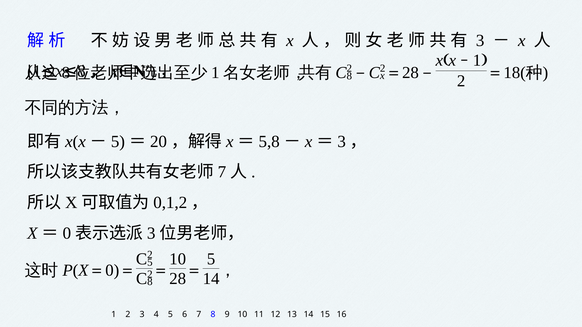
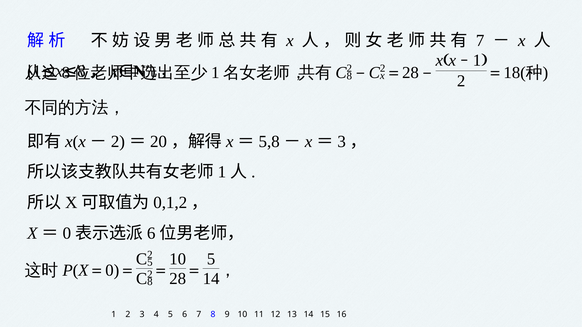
3 at (480, 41): 3 -> 7
5 at (118, 142): 5 -> 2
7 at (222, 172): 7 -> 1
3 at (151, 233): 3 -> 6
